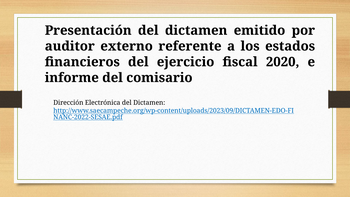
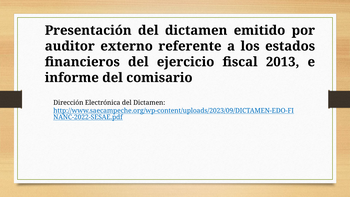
2020: 2020 -> 2013
